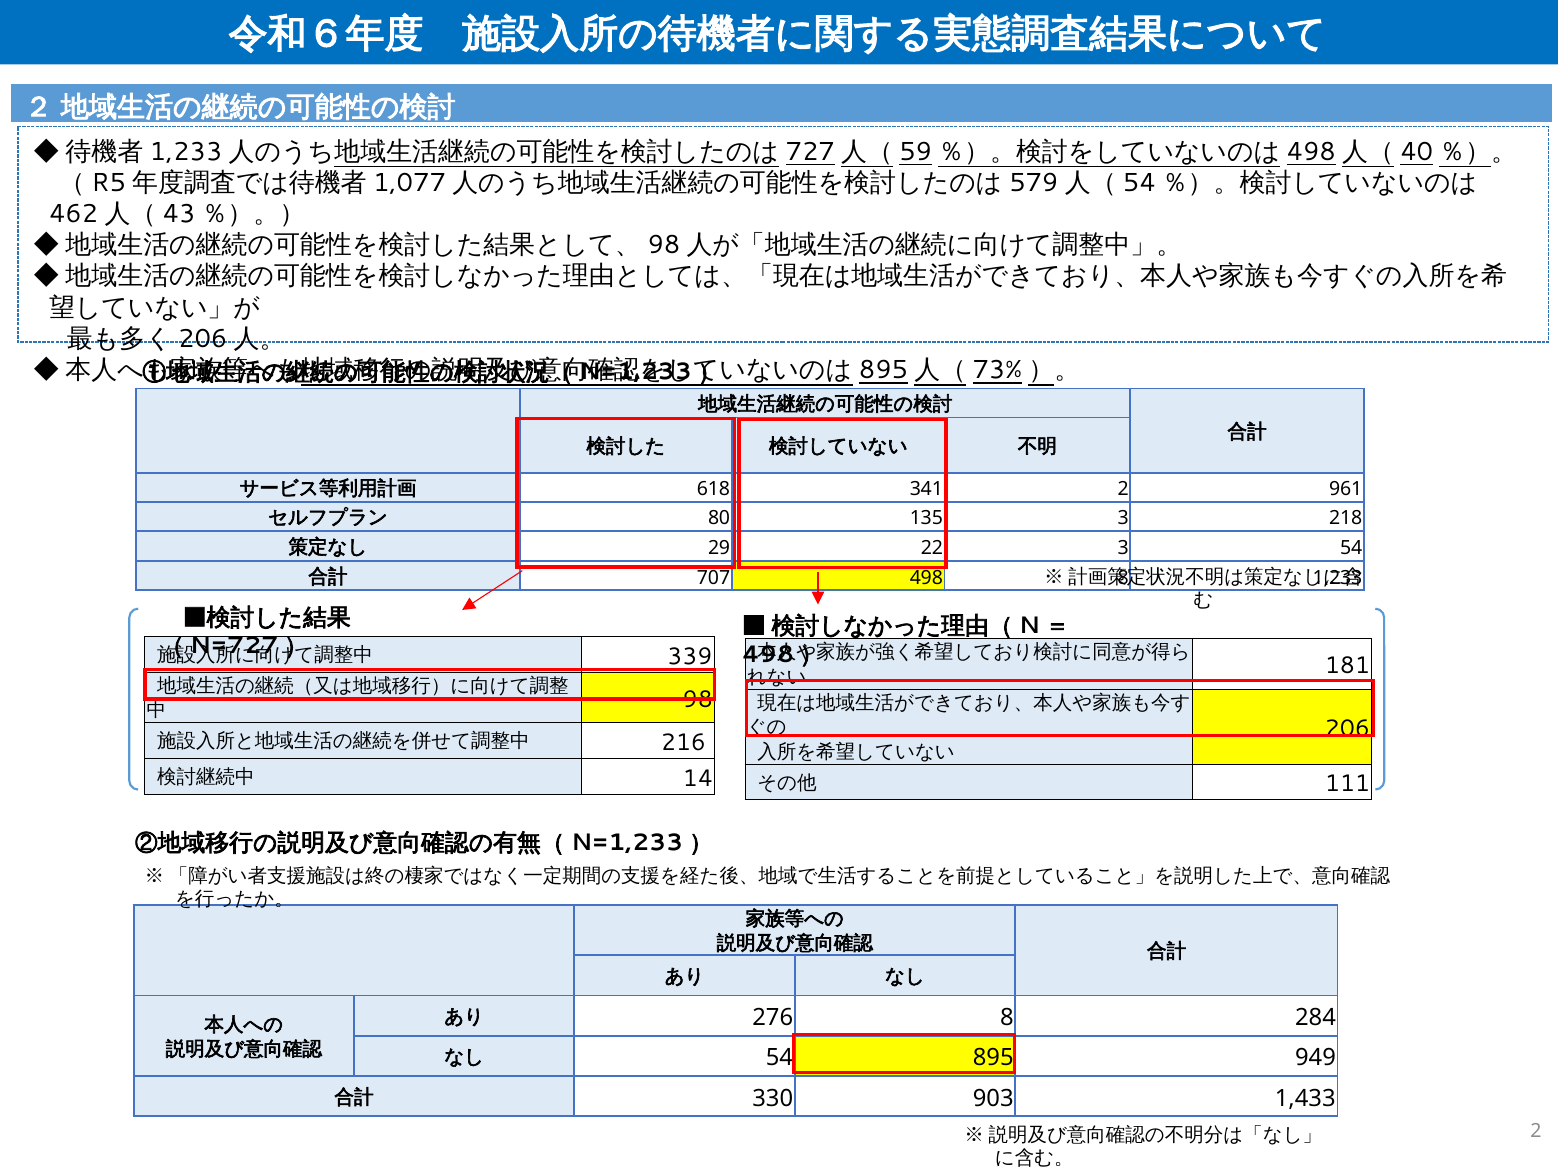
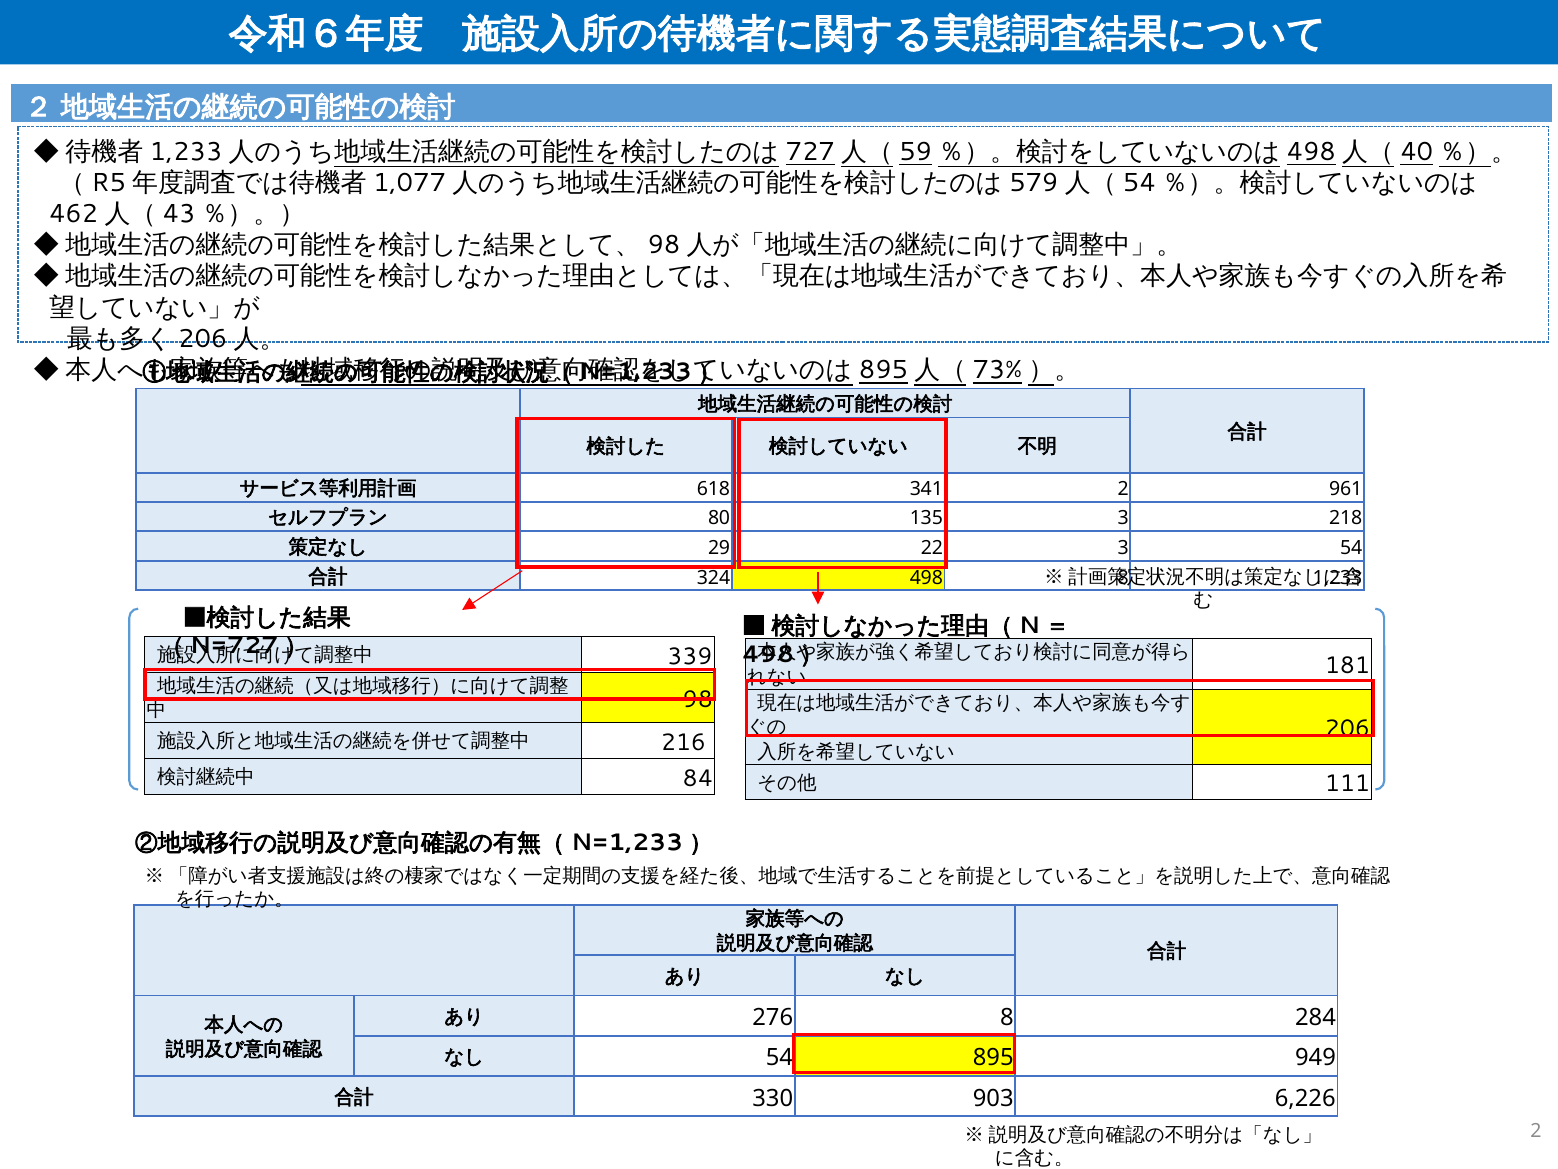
707: 707 -> 324
14: 14 -> 84
1,433: 1,433 -> 6,226
